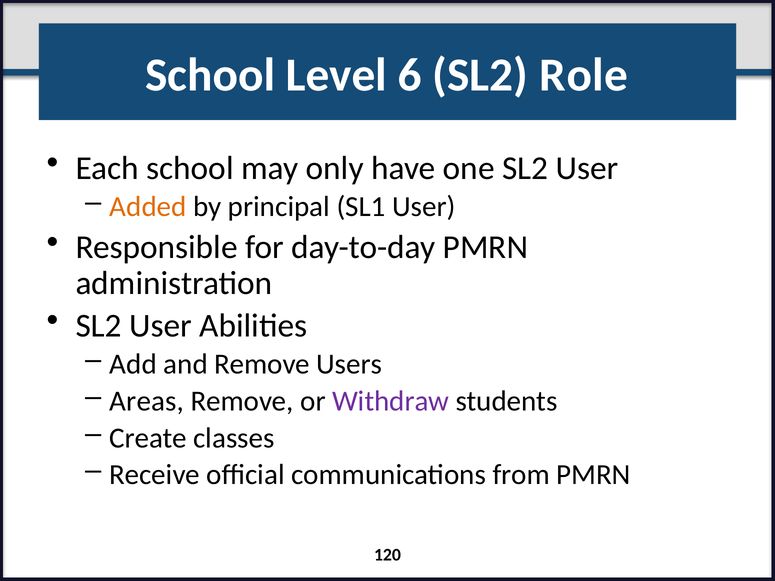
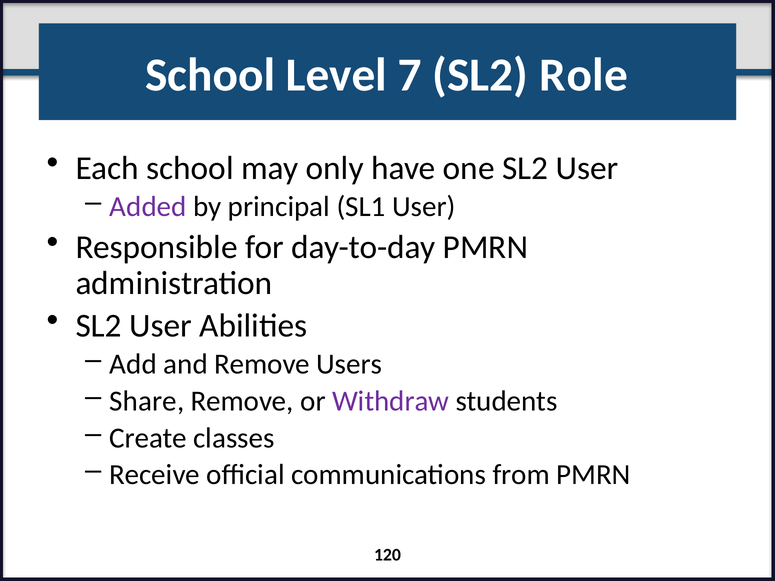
6: 6 -> 7
Added colour: orange -> purple
Areas: Areas -> Share
